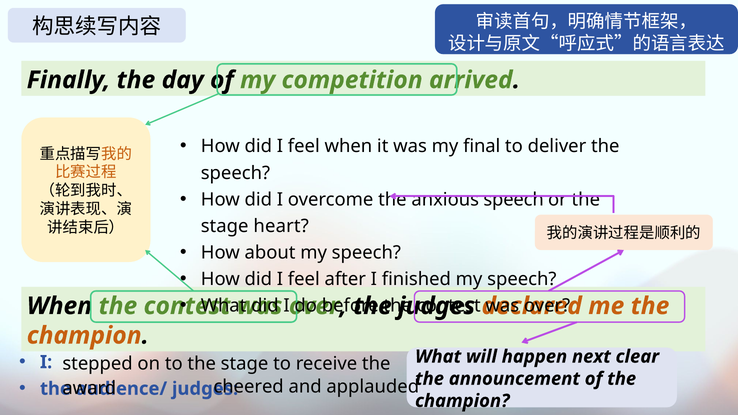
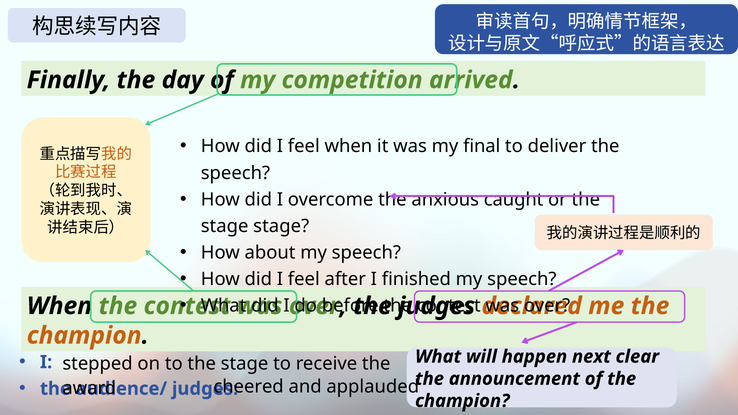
anxious speech: speech -> caught
stage heart: heart -> stage
